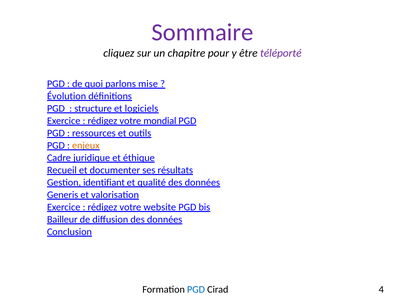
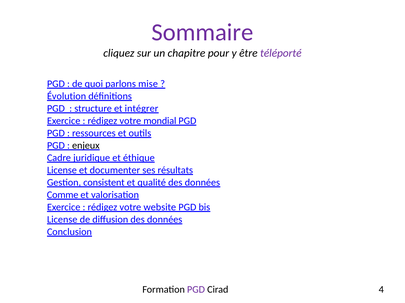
logiciels: logiciels -> intégrer
enjeux colour: orange -> black
Recueil at (62, 171): Recueil -> License
identifiant: identifiant -> consistent
Generis: Generis -> Comme
Bailleur at (62, 220): Bailleur -> License
PGD at (196, 290) colour: blue -> purple
